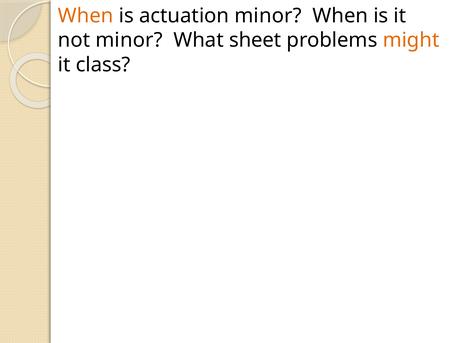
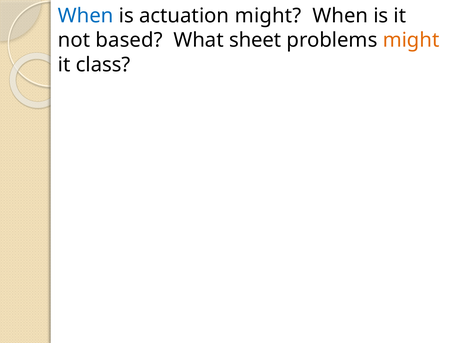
When at (86, 16) colour: orange -> blue
actuation minor: minor -> might
not minor: minor -> based
